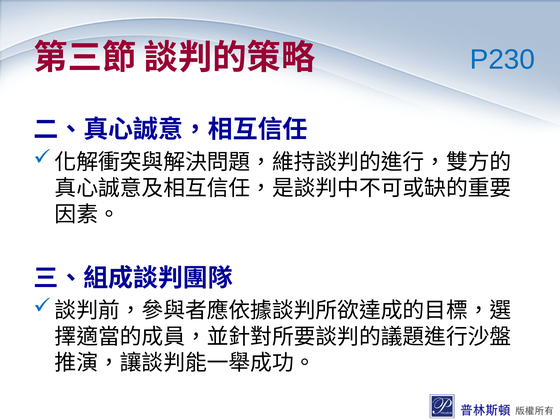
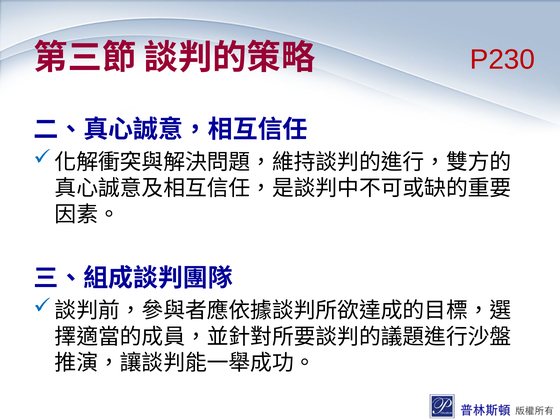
P230 colour: blue -> red
